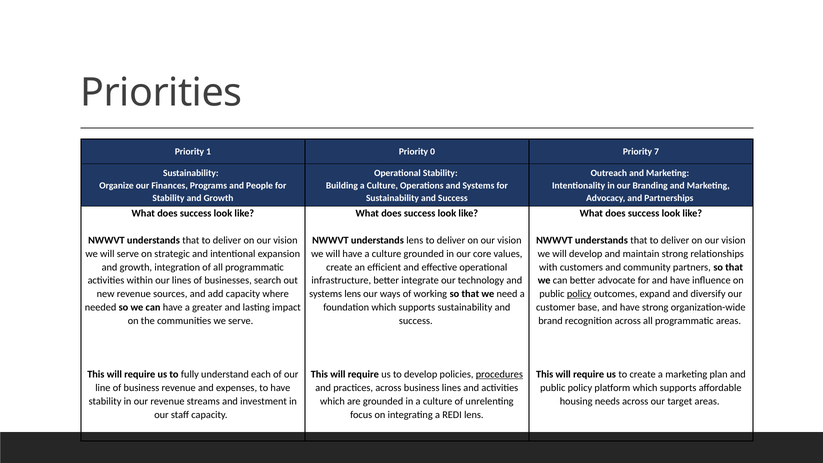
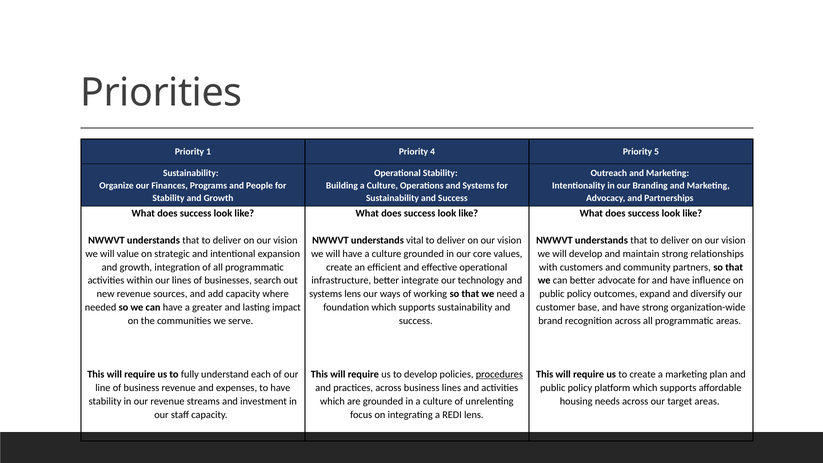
0: 0 -> 4
7: 7 -> 5
understands lens: lens -> vital
will serve: serve -> value
policy at (579, 294) underline: present -> none
